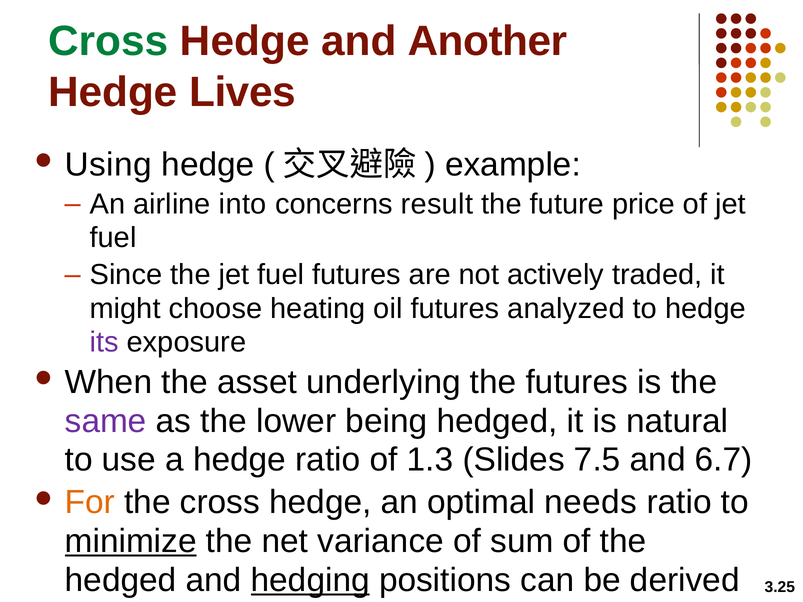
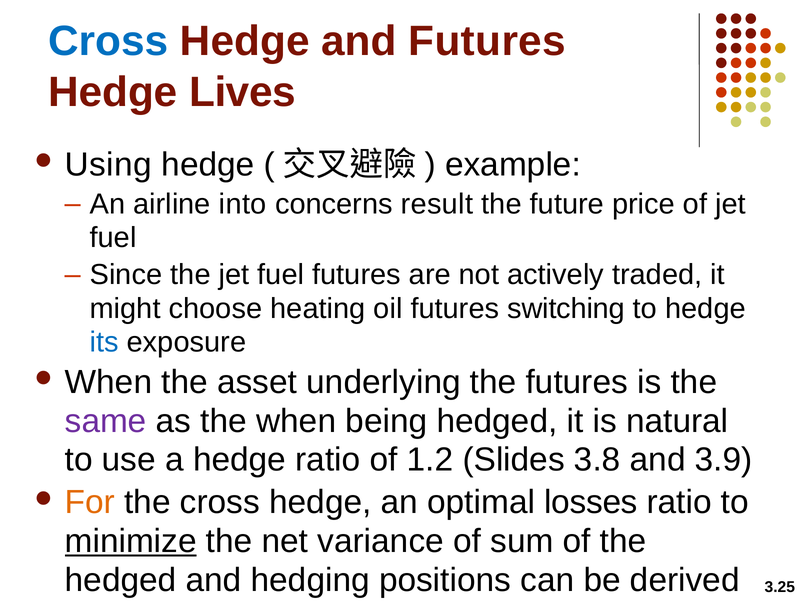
Cross at (108, 41) colour: green -> blue
and Another: Another -> Futures
analyzed: analyzed -> switching
its colour: purple -> blue
the lower: lower -> when
1.3: 1.3 -> 1.2
7.5: 7.5 -> 3.8
6.7: 6.7 -> 3.9
needs: needs -> losses
hedging underline: present -> none
